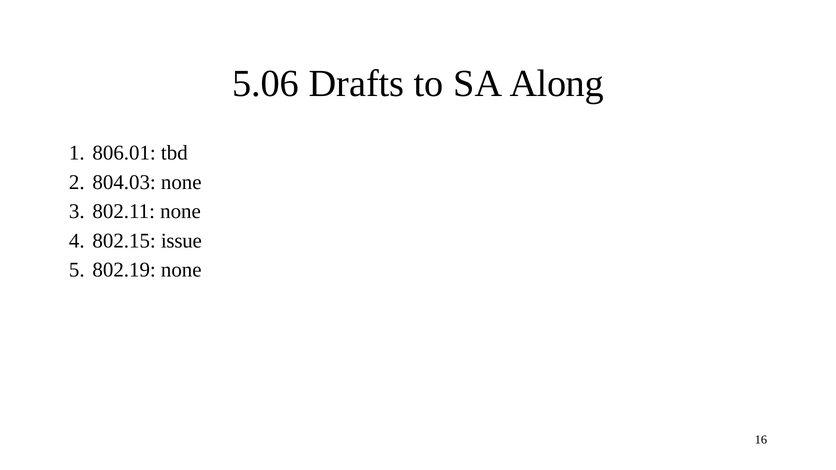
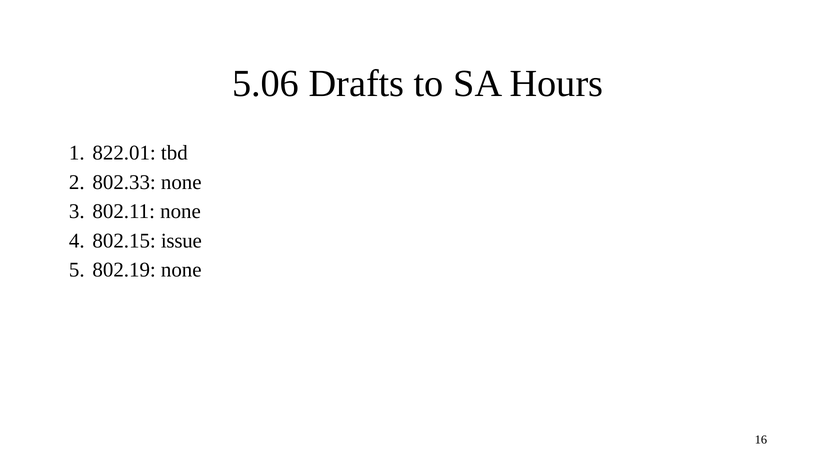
Along: Along -> Hours
806.01: 806.01 -> 822.01
804.03: 804.03 -> 802.33
